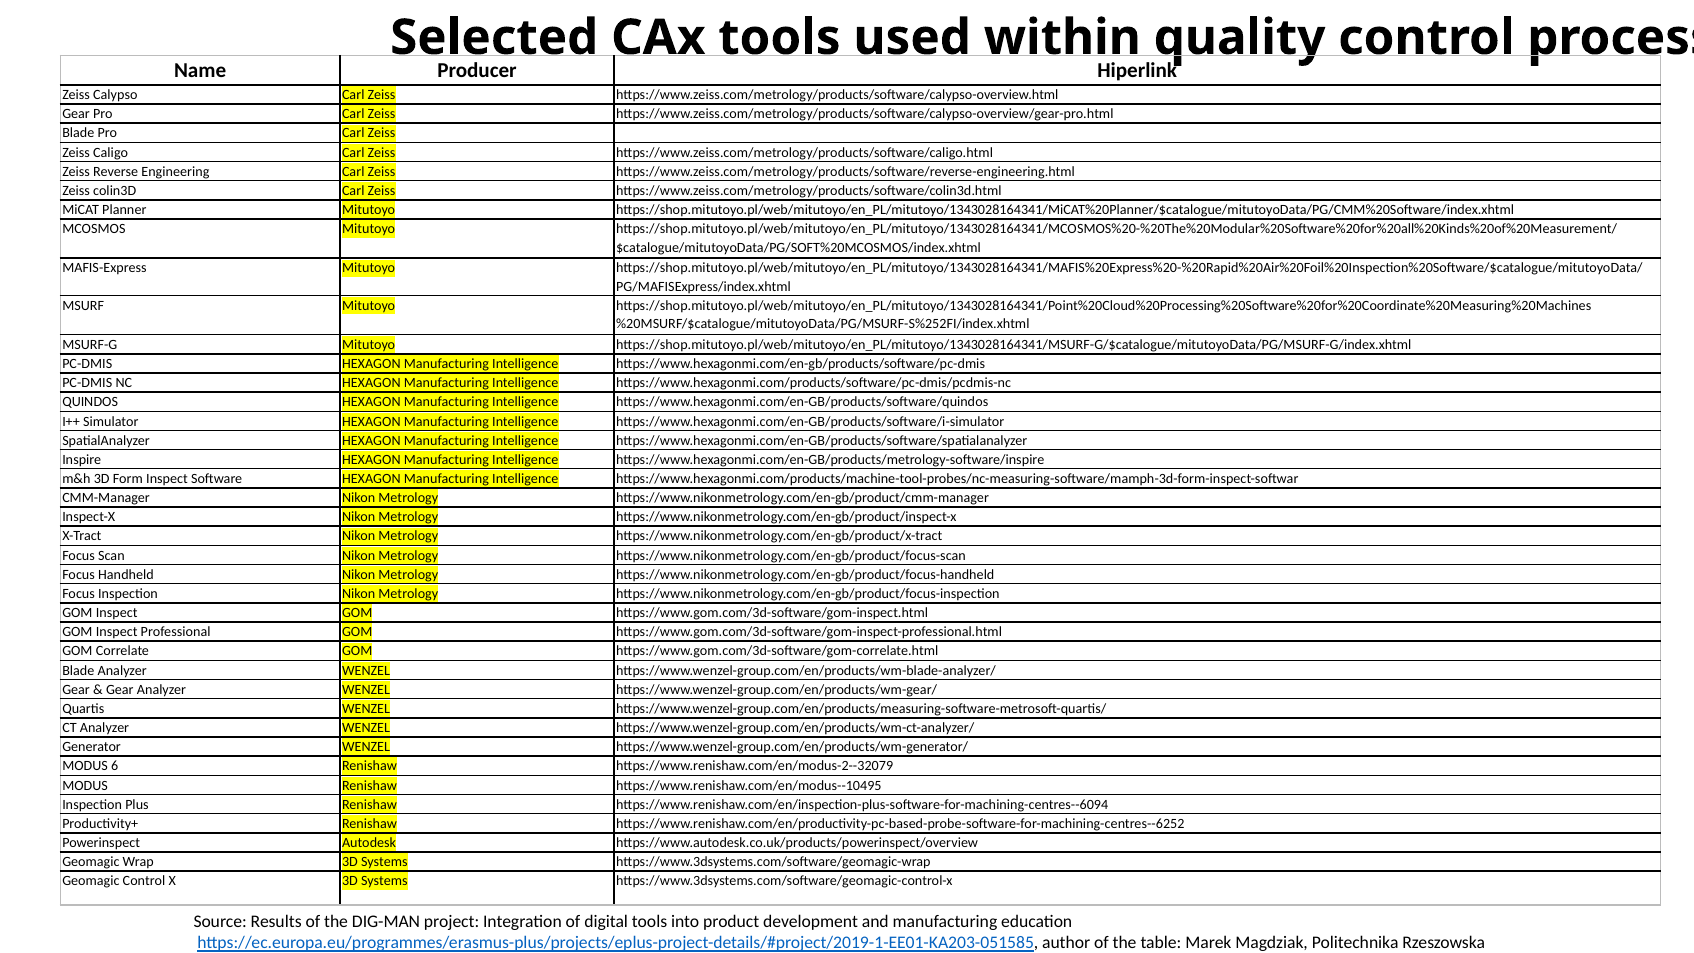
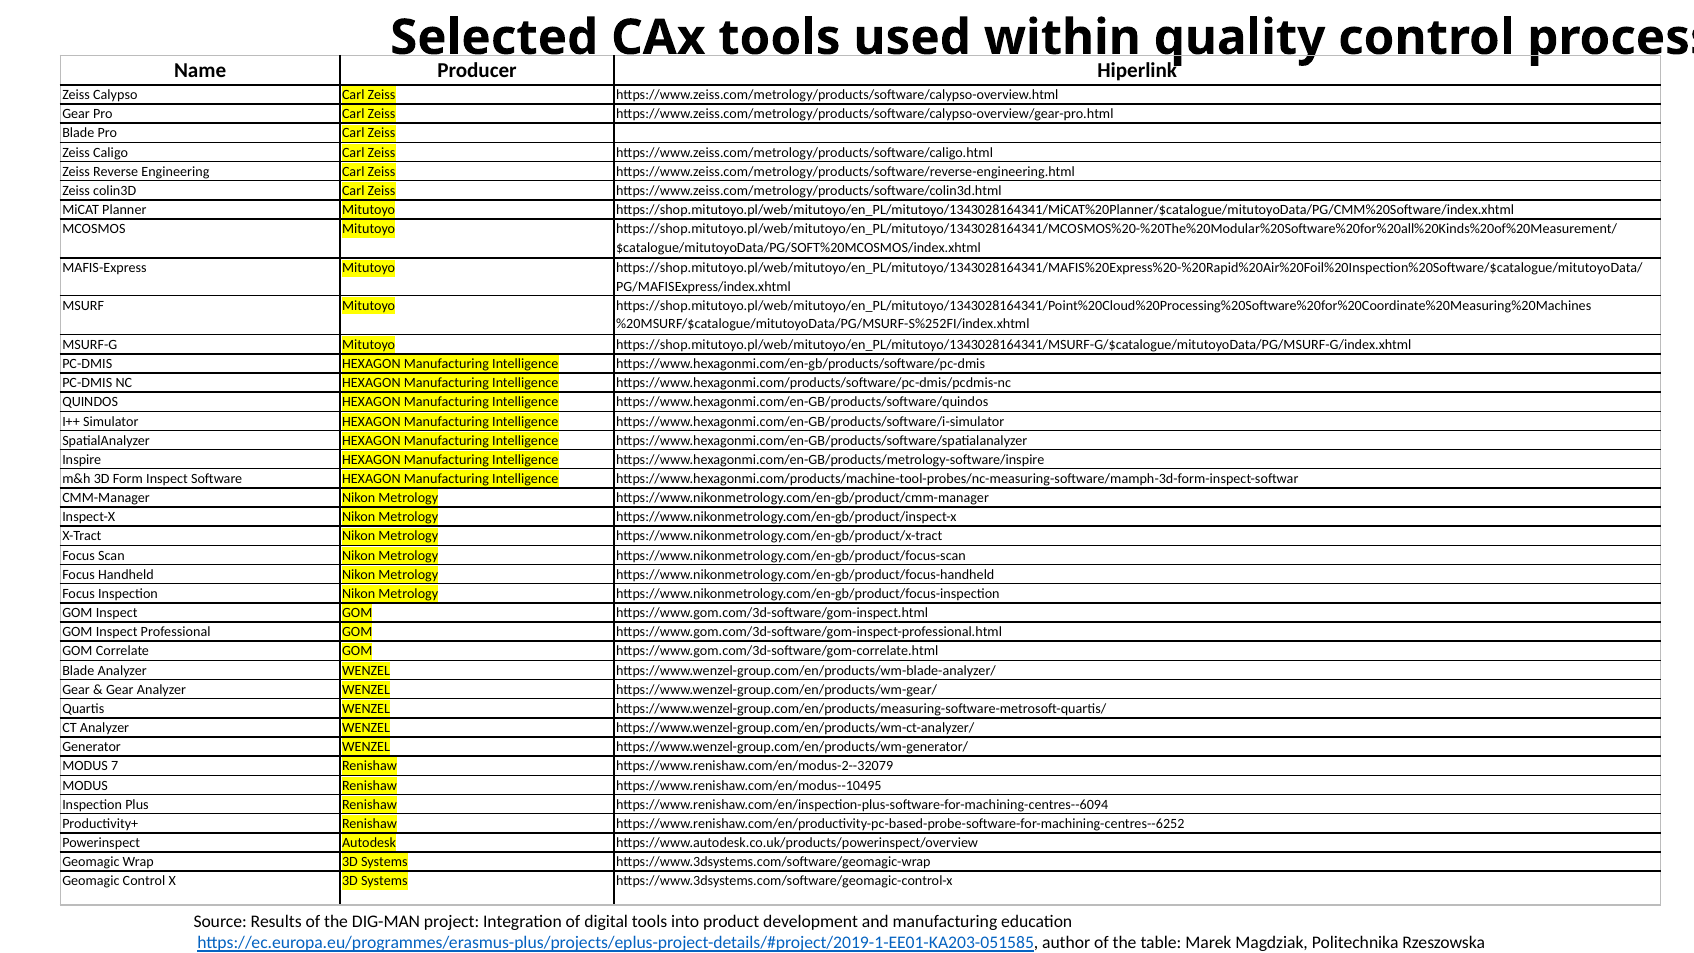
6: 6 -> 7
